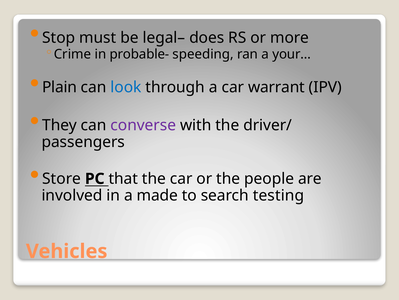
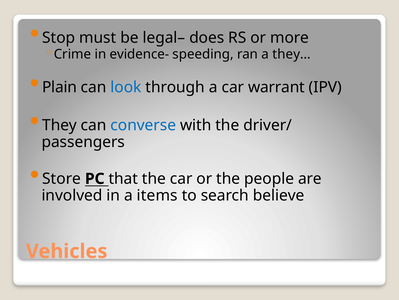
probable-: probable- -> evidence-
your…: your… -> they…
converse colour: purple -> blue
made: made -> items
testing: testing -> believe
